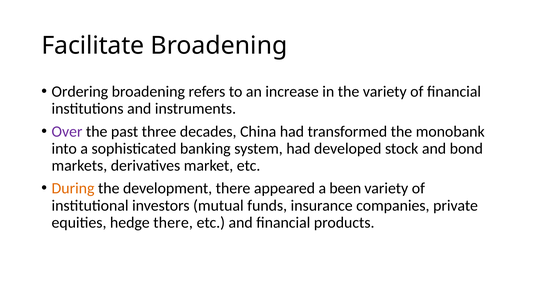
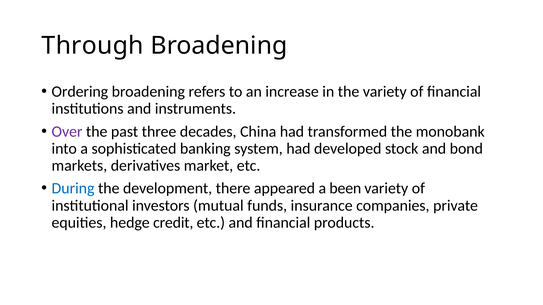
Facilitate: Facilitate -> Through
During colour: orange -> blue
hedge there: there -> credit
